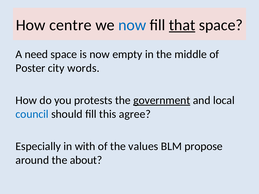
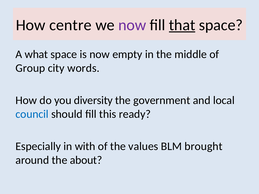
now at (132, 25) colour: blue -> purple
need: need -> what
Poster: Poster -> Group
protests: protests -> diversity
government underline: present -> none
agree: agree -> ready
propose: propose -> brought
